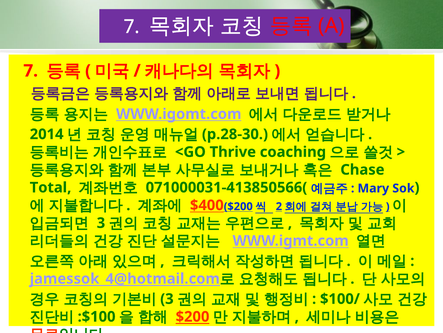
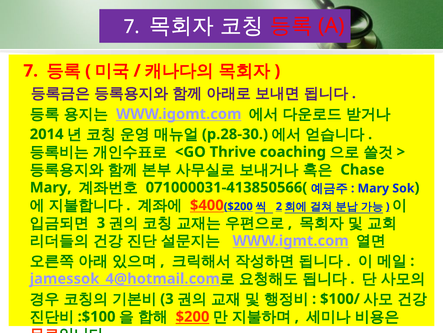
Total at (51, 187): Total -> Mary
